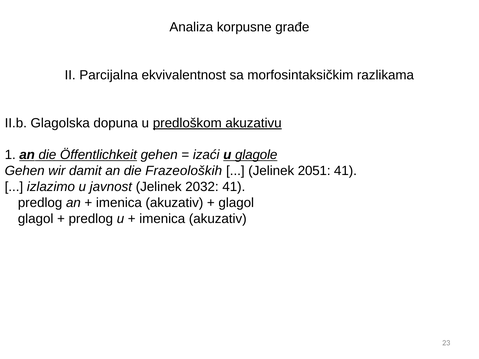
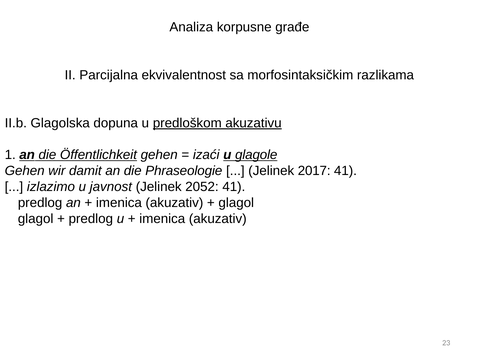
Frazeoloških: Frazeoloških -> Phraseologie
2051: 2051 -> 2017
2032: 2032 -> 2052
